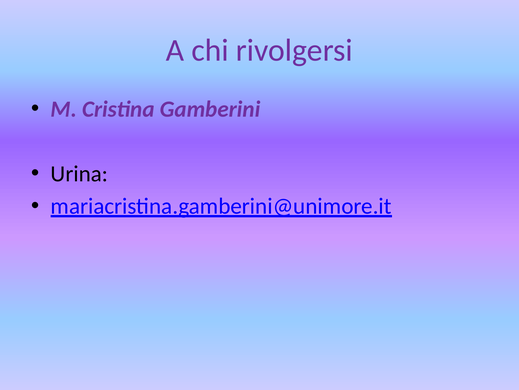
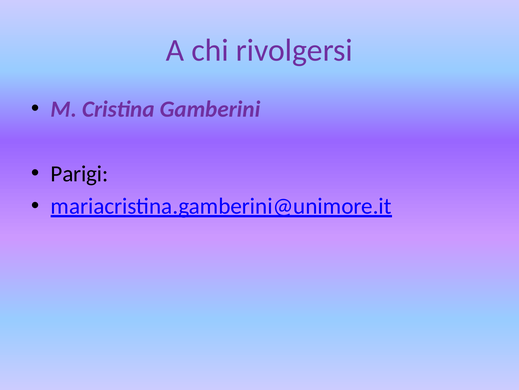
Urina: Urina -> Parigi
